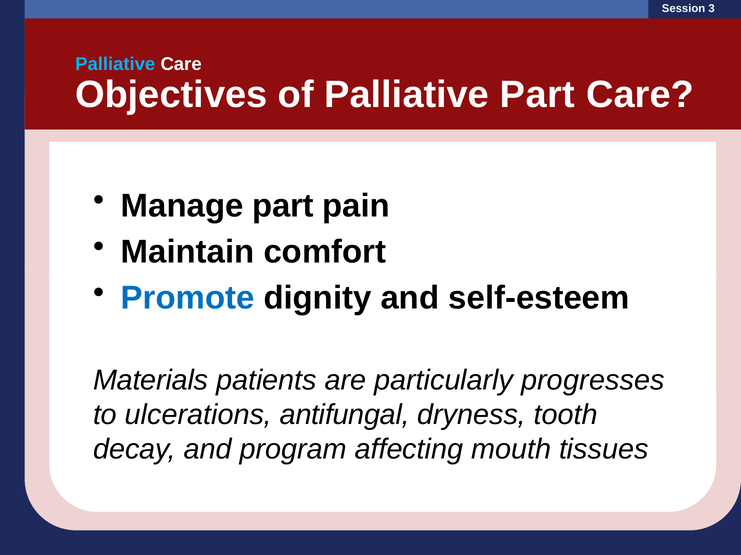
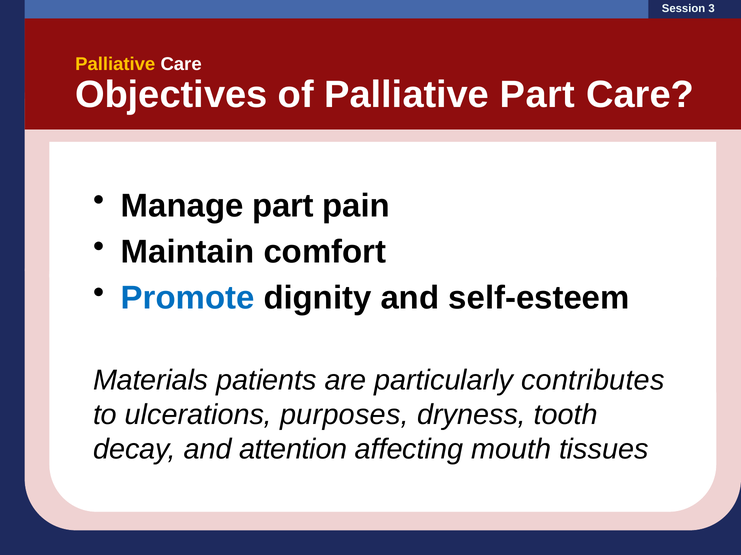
Palliative at (115, 64) colour: light blue -> yellow
progresses: progresses -> contributes
antifungal: antifungal -> purposes
program: program -> attention
